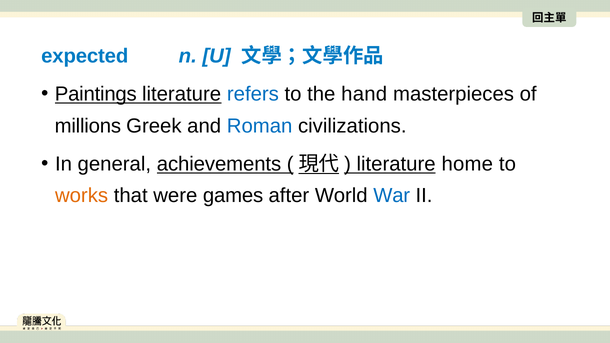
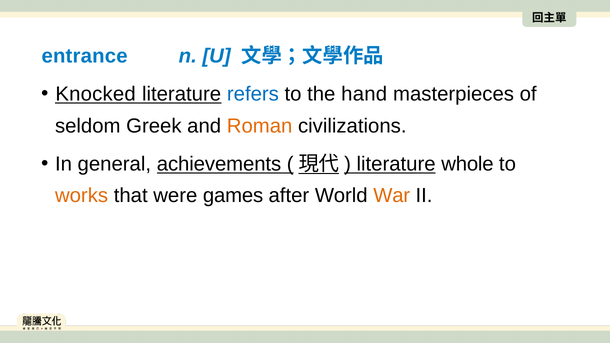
expected: expected -> entrance
Paintings: Paintings -> Knocked
millions: millions -> seldom
Roman colour: blue -> orange
home: home -> whole
War colour: blue -> orange
